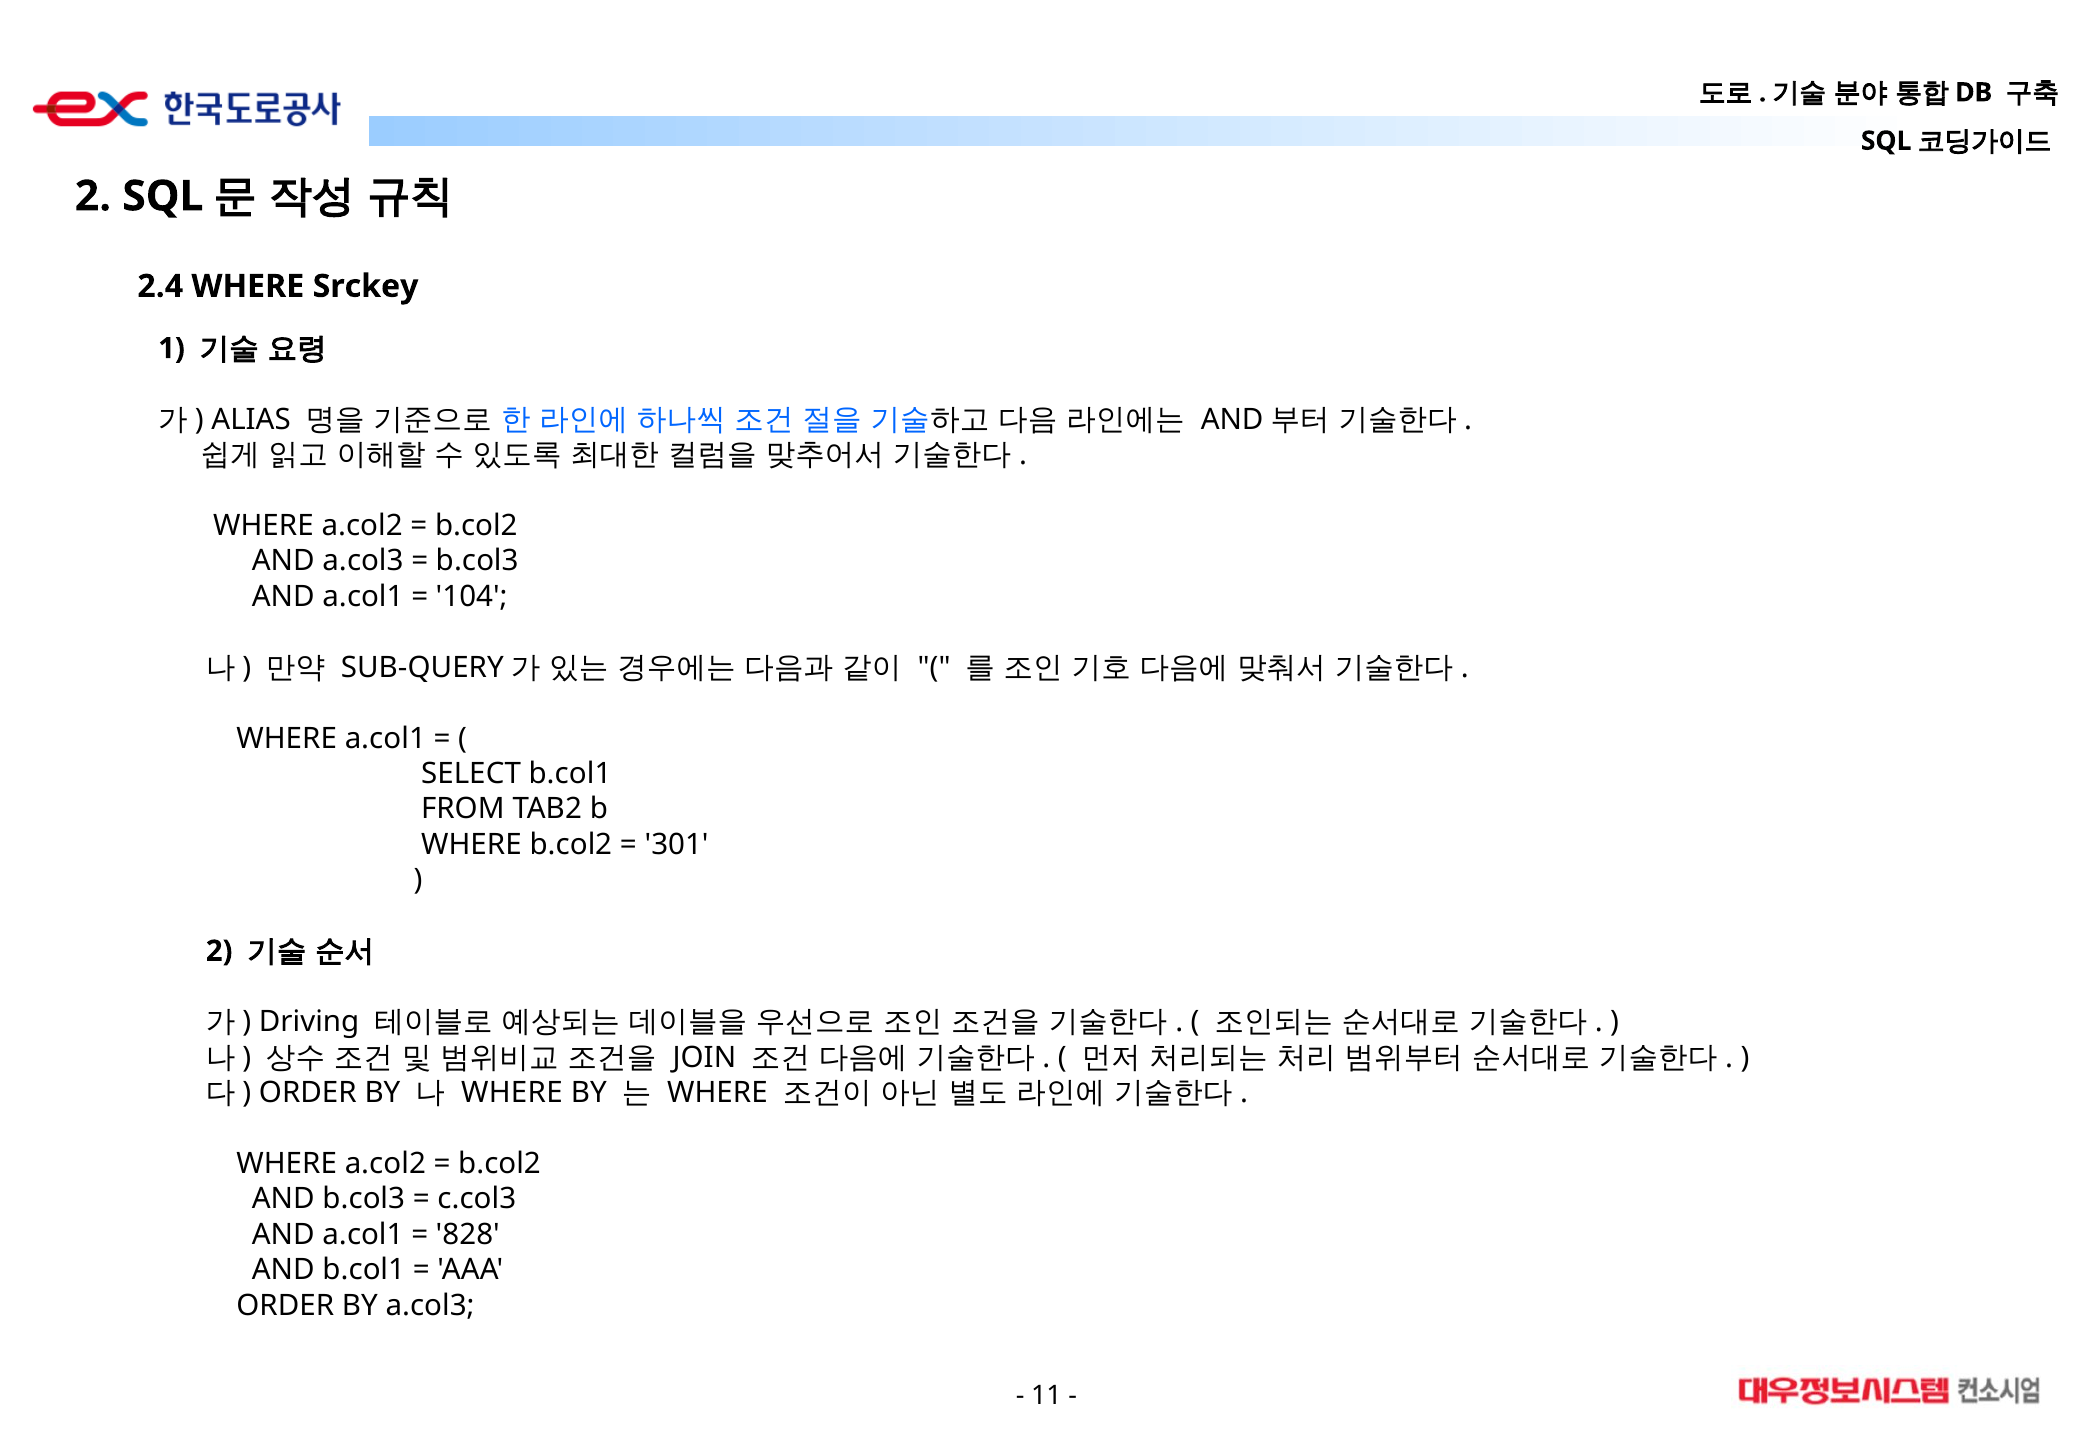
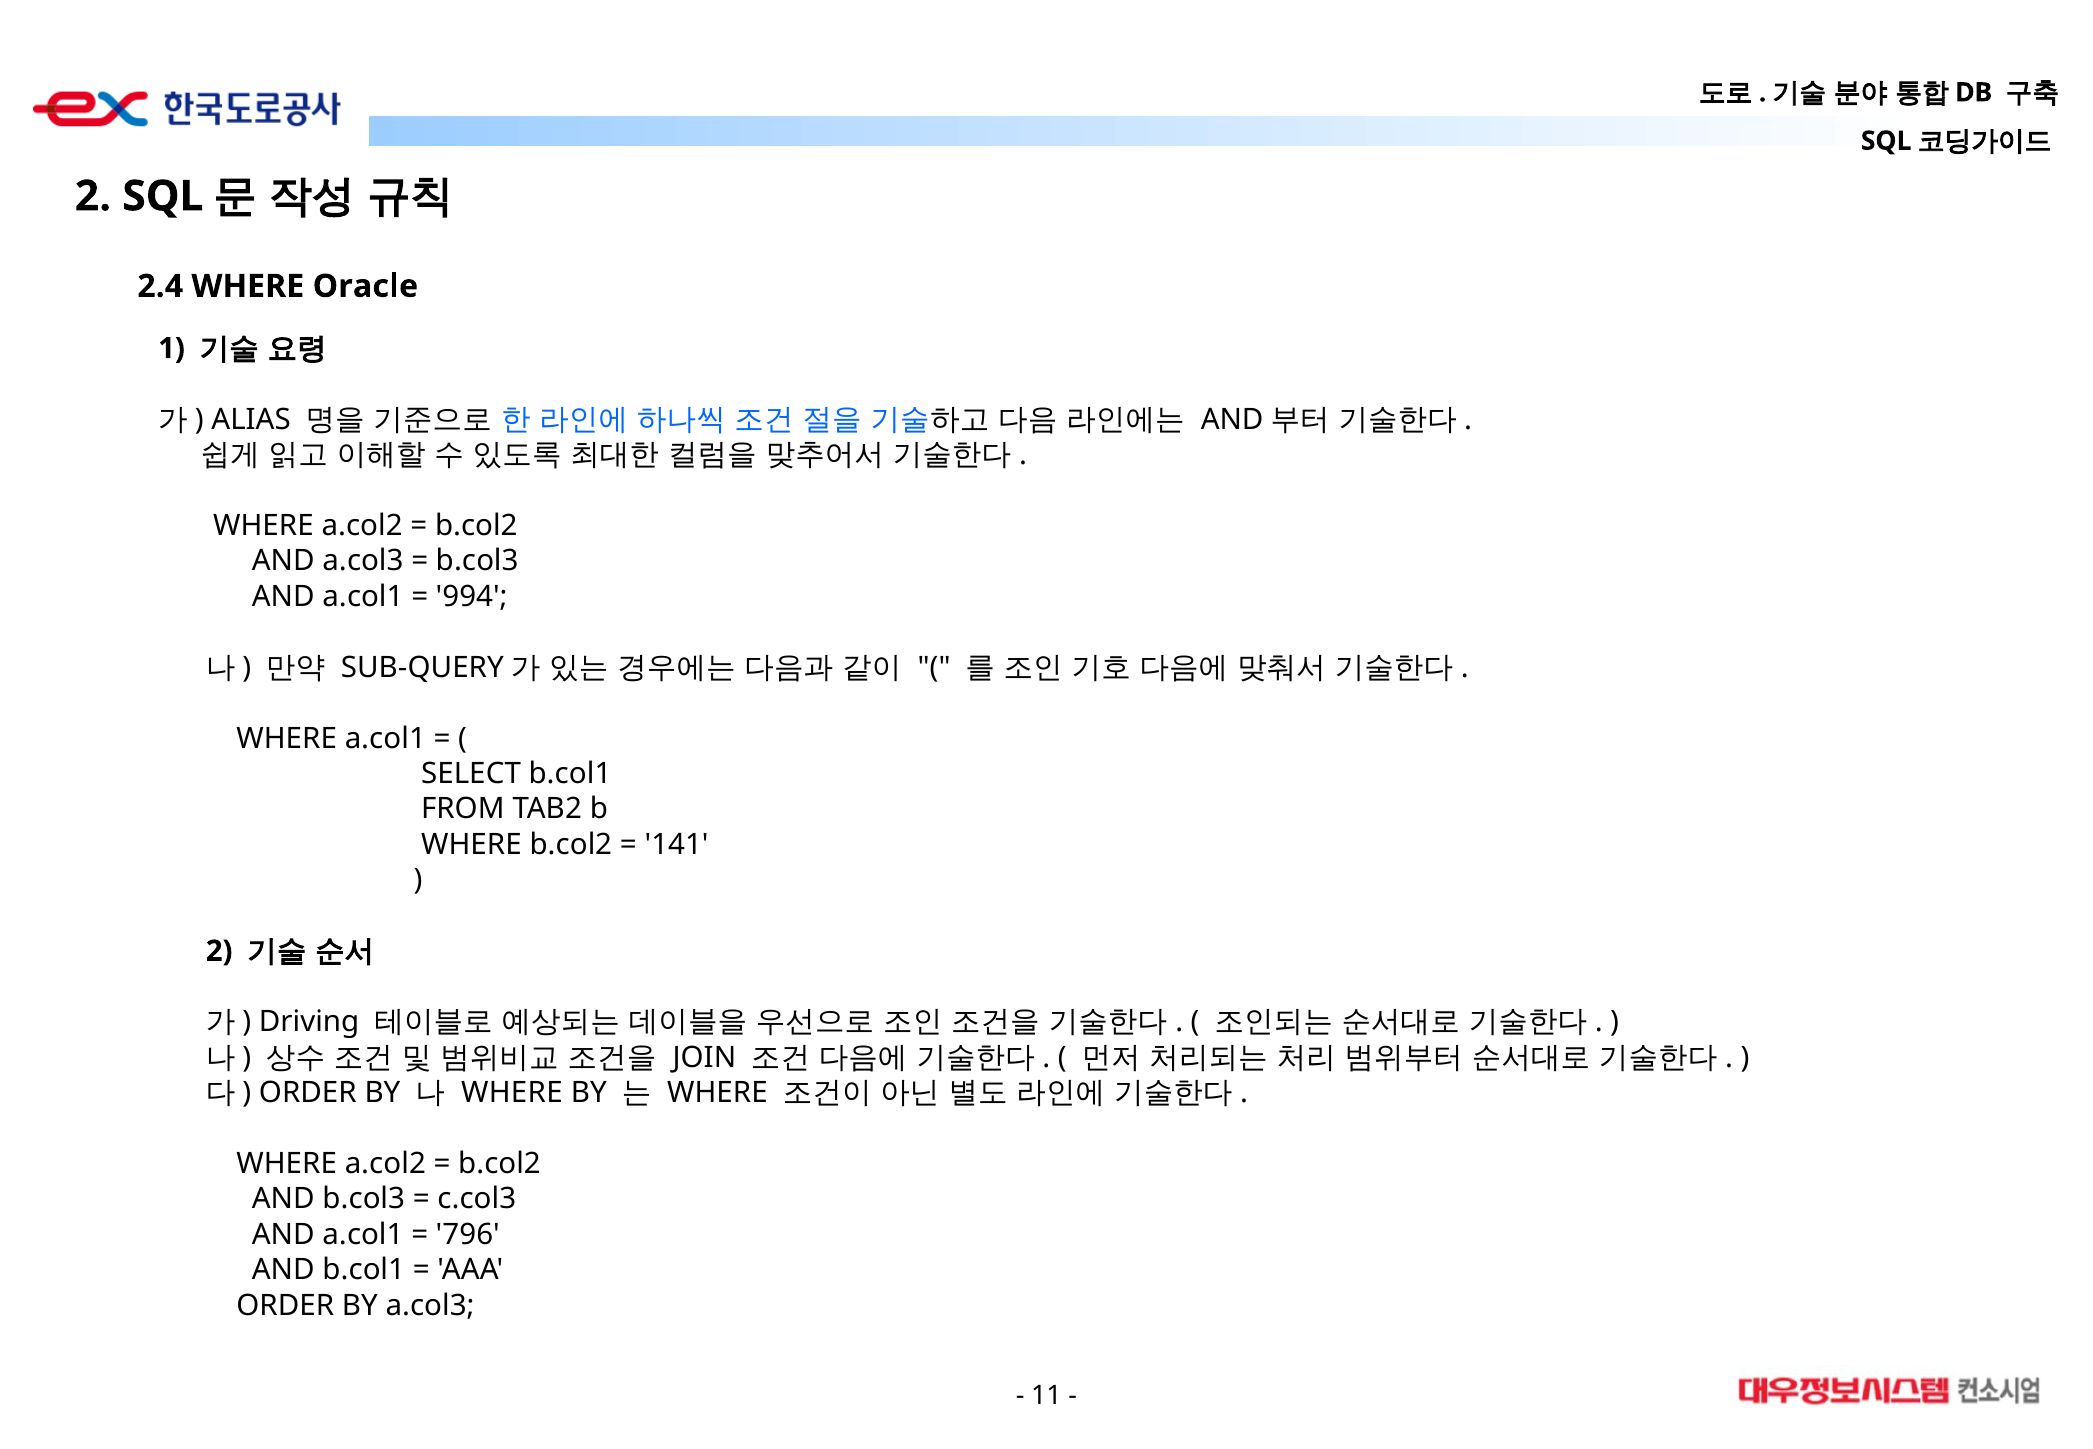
Srckey: Srckey -> Oracle
104: 104 -> 994
301: 301 -> 141
828: 828 -> 796
